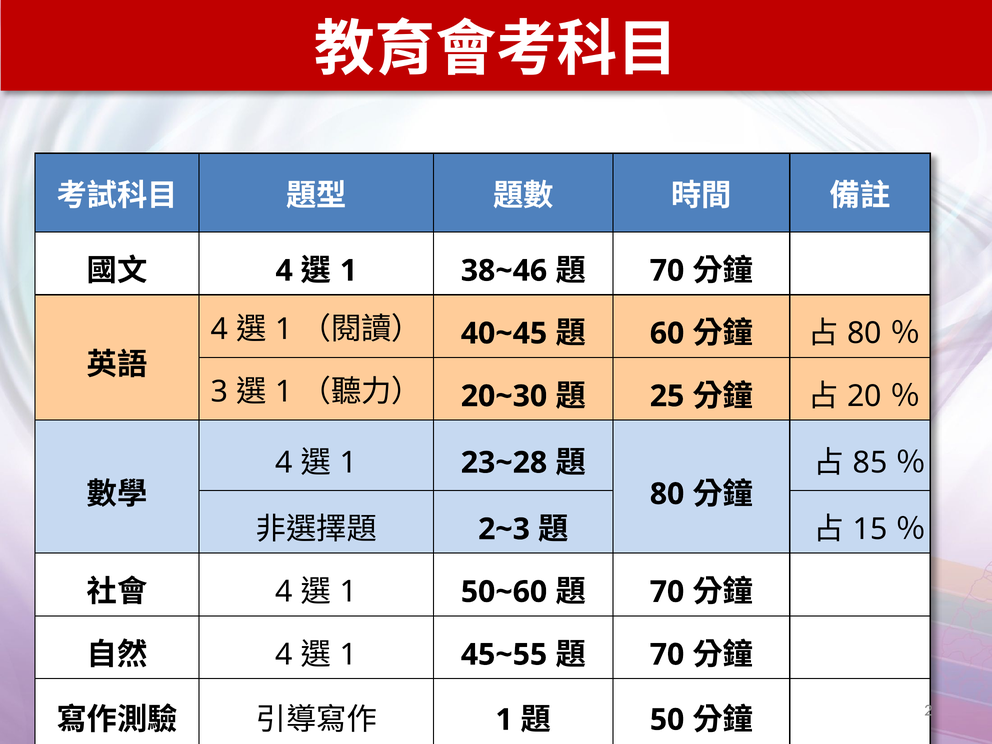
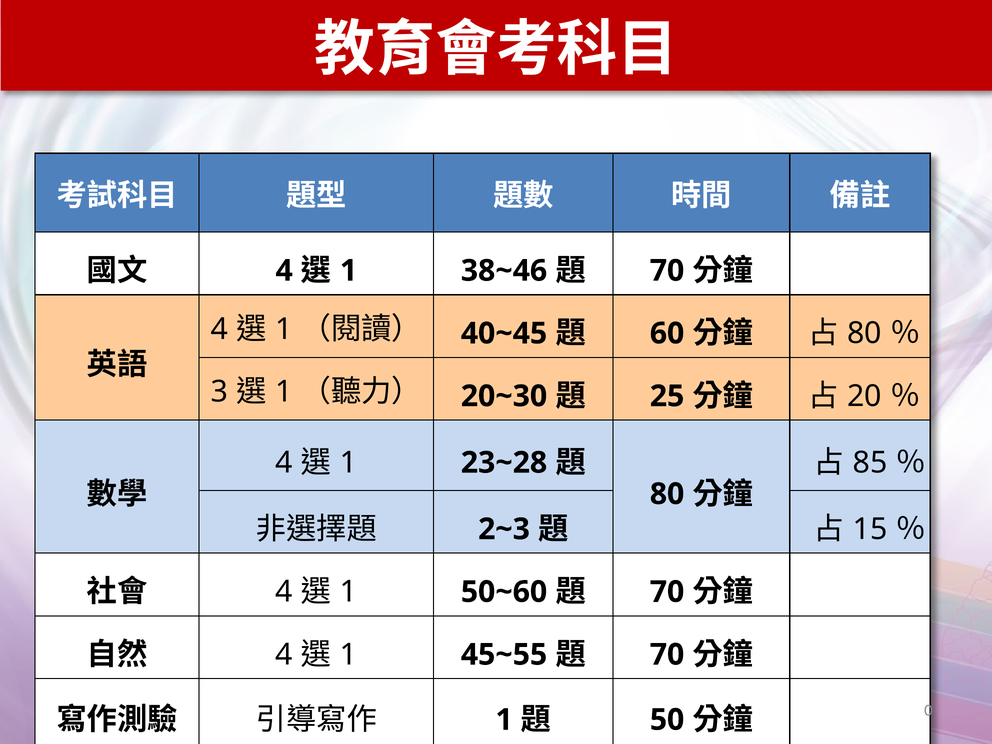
2: 2 -> 0
